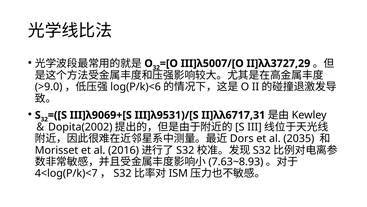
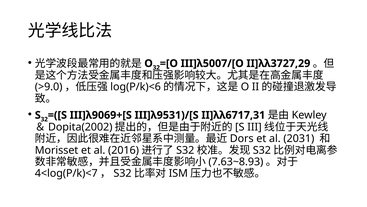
2035: 2035 -> 2031
